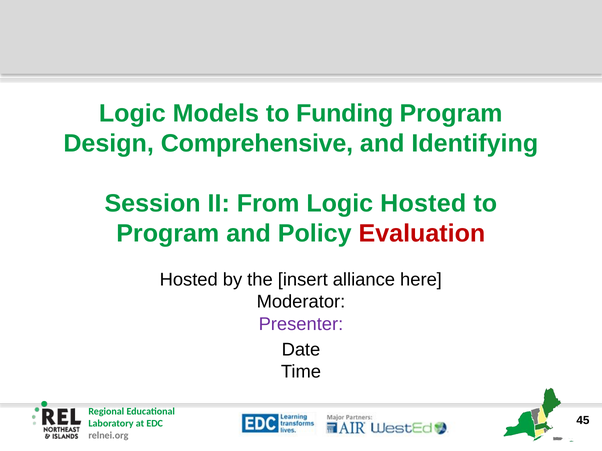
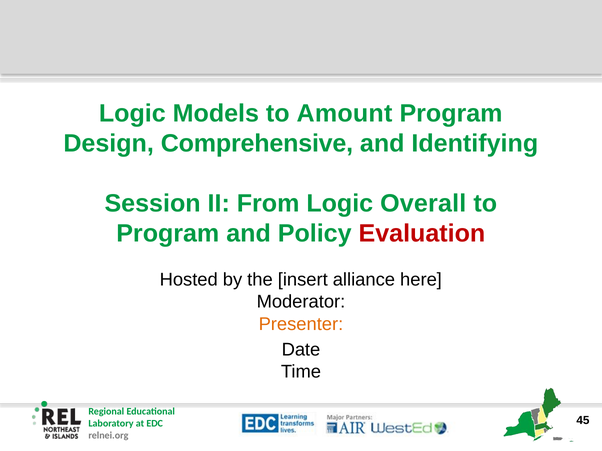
Funding: Funding -> Amount
Logic Hosted: Hosted -> Overall
Presenter colour: purple -> orange
